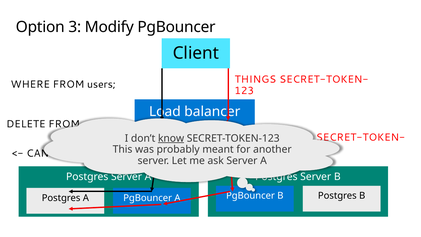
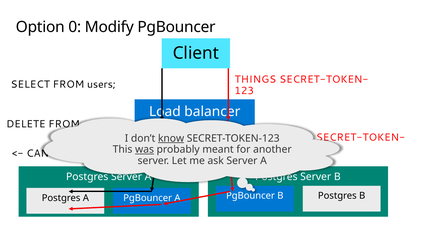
3: 3 -> 0
WHERE: WHERE -> SELECT
was underline: none -> present
